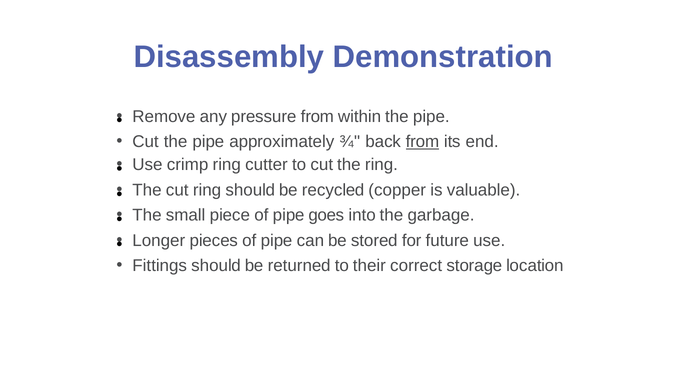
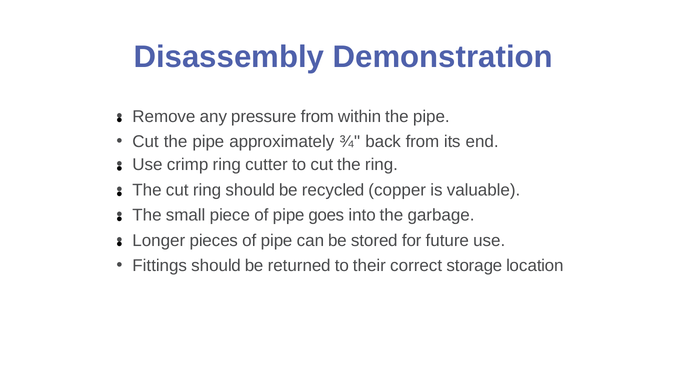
from at (422, 142) underline: present -> none
